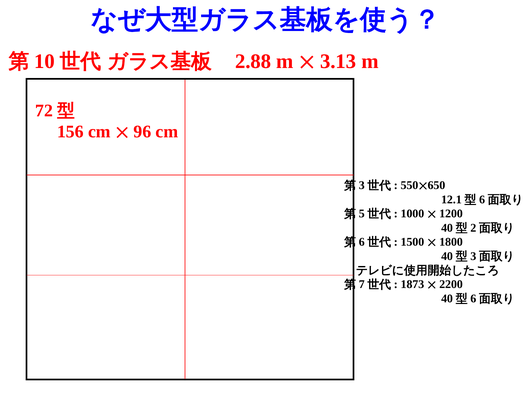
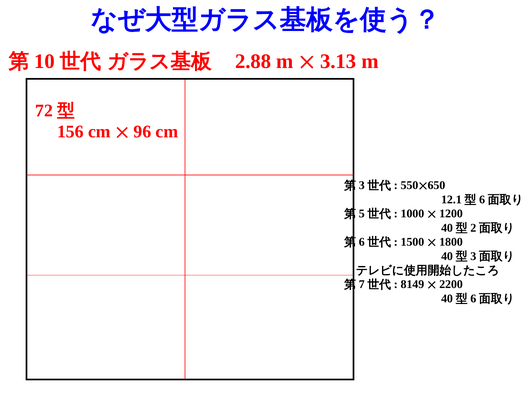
1873: 1873 -> 8149
